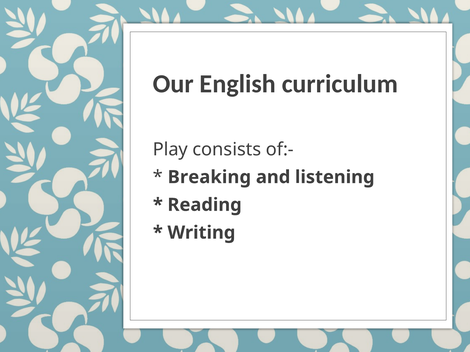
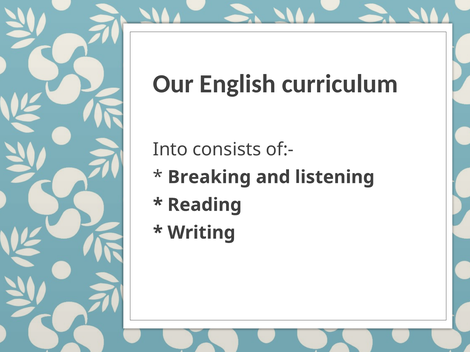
Play: Play -> Into
